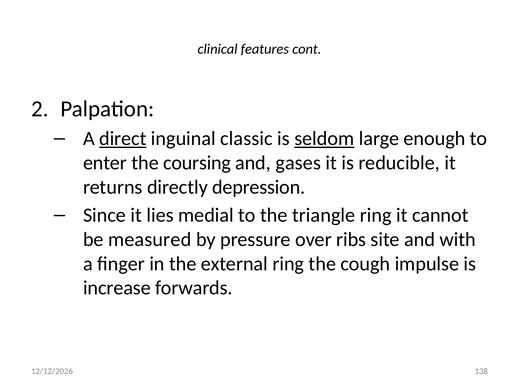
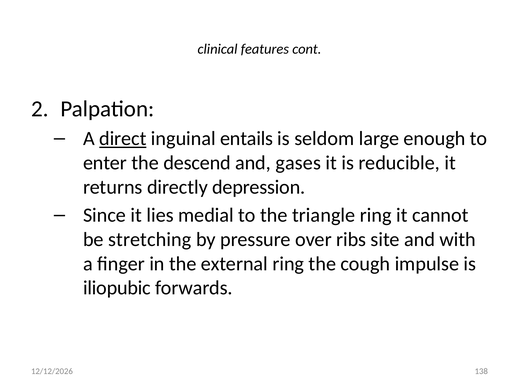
classic: classic -> entails
seldom underline: present -> none
coursing: coursing -> descend
measured: measured -> stretching
increase: increase -> iliopubic
